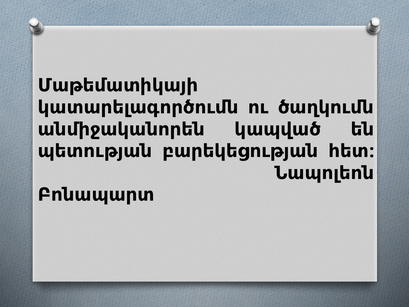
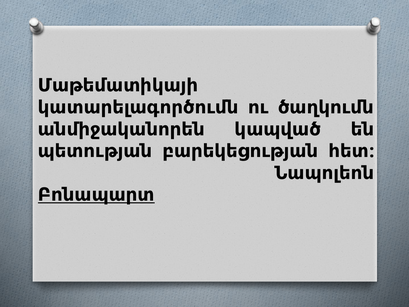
Բոնապարտ underline: none -> present
